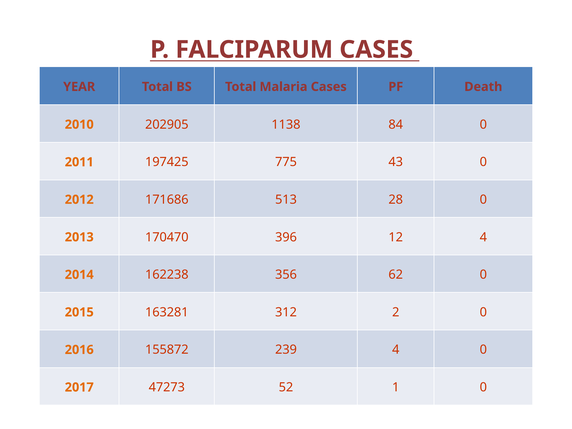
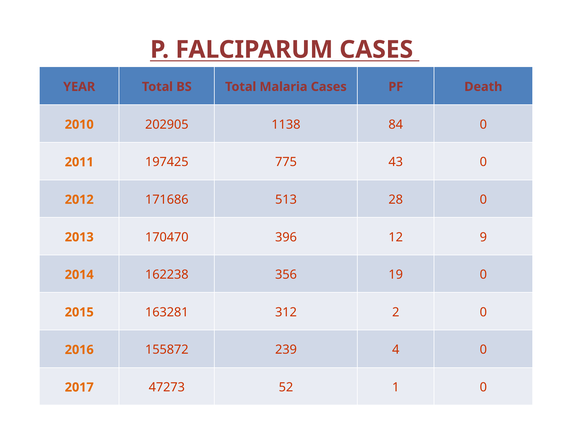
12 4: 4 -> 9
62: 62 -> 19
